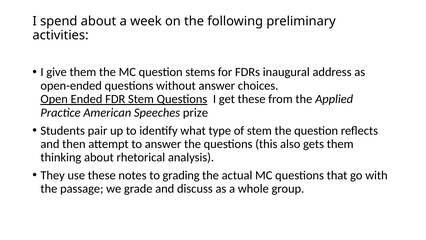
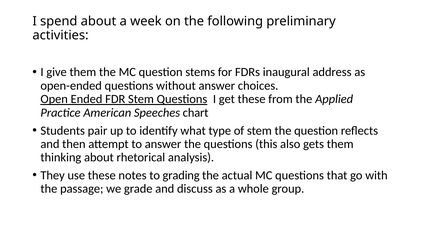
prize: prize -> chart
